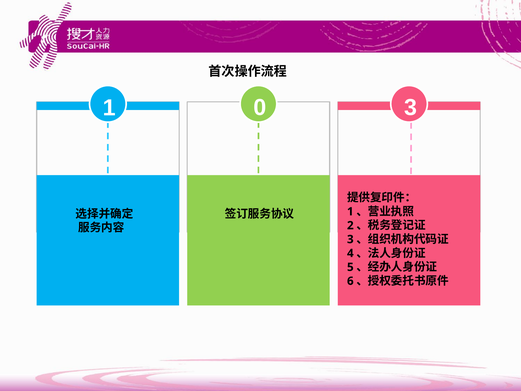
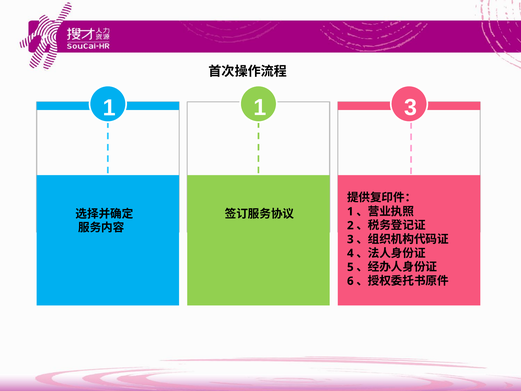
1 0: 0 -> 1
